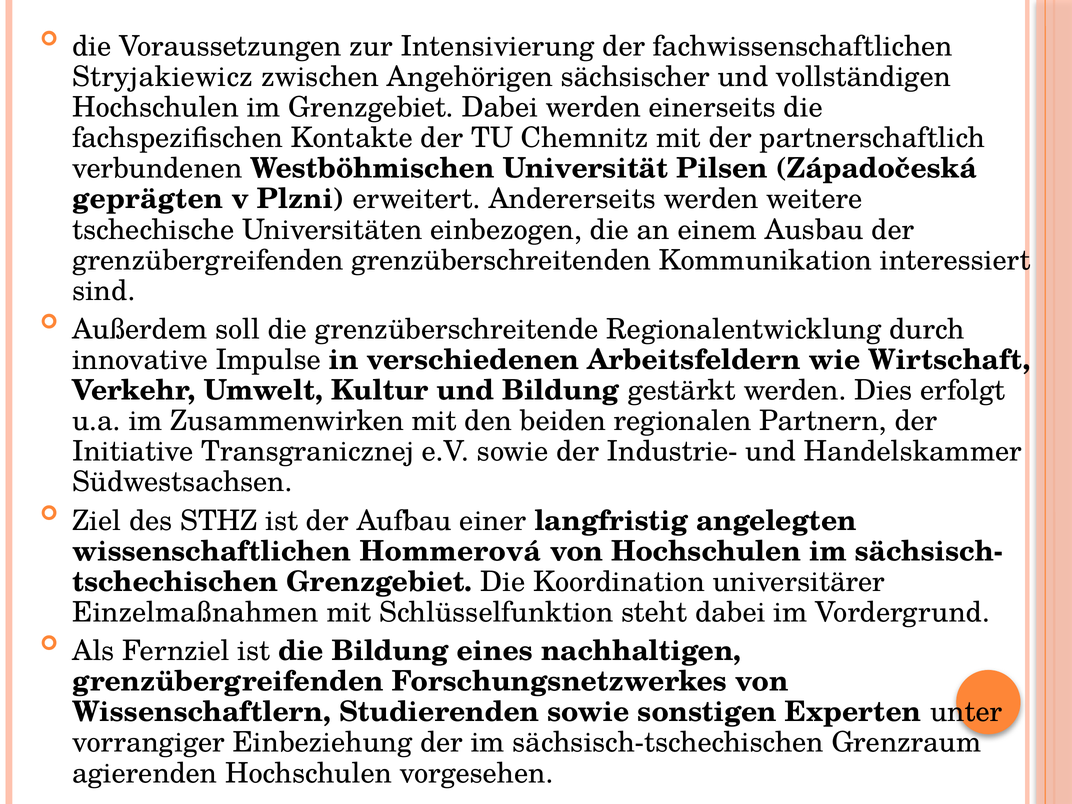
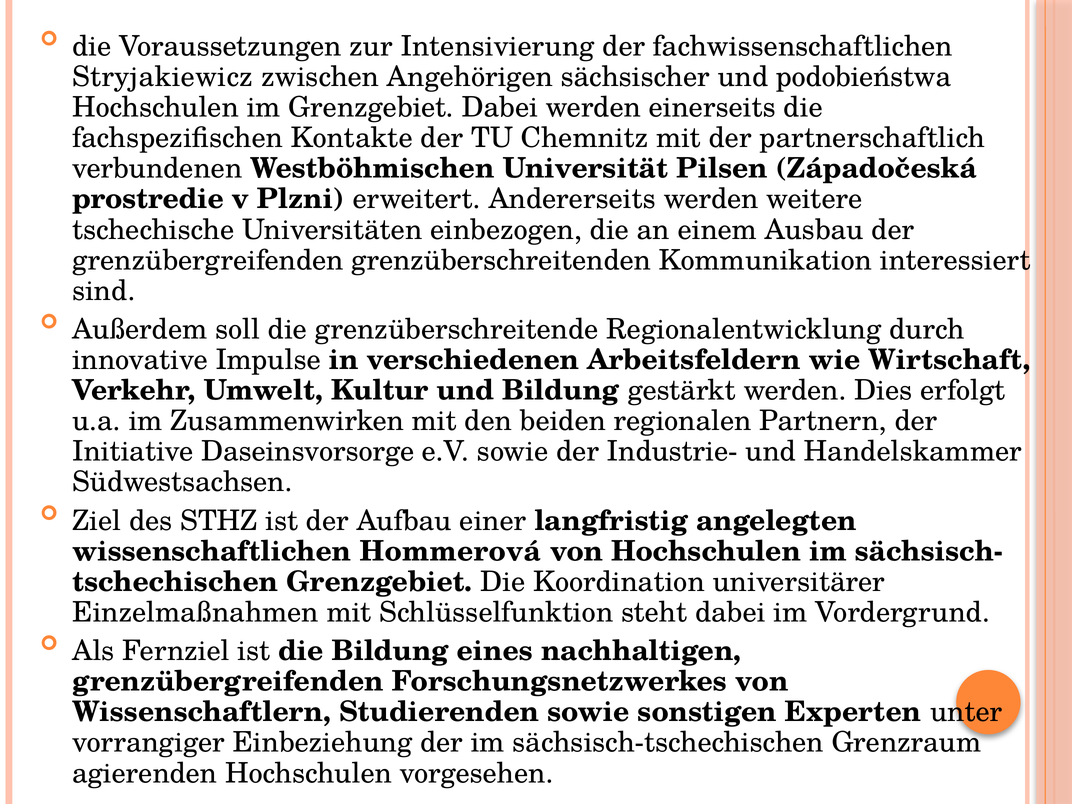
vollständigen: vollständigen -> podobieństwa
geprägten: geprägten -> prostredie
Transgranicznej: Transgranicznej -> Daseinsvorsorge
